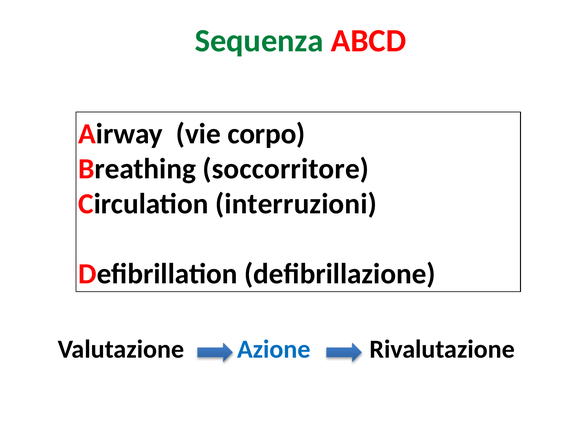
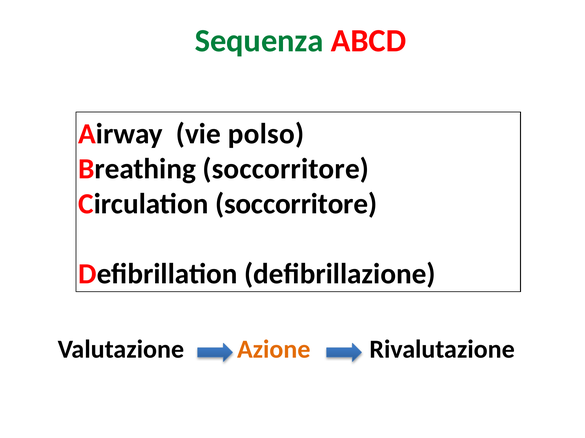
corpo: corpo -> polso
Circulation interruzioni: interruzioni -> soccorritore
Azione colour: blue -> orange
